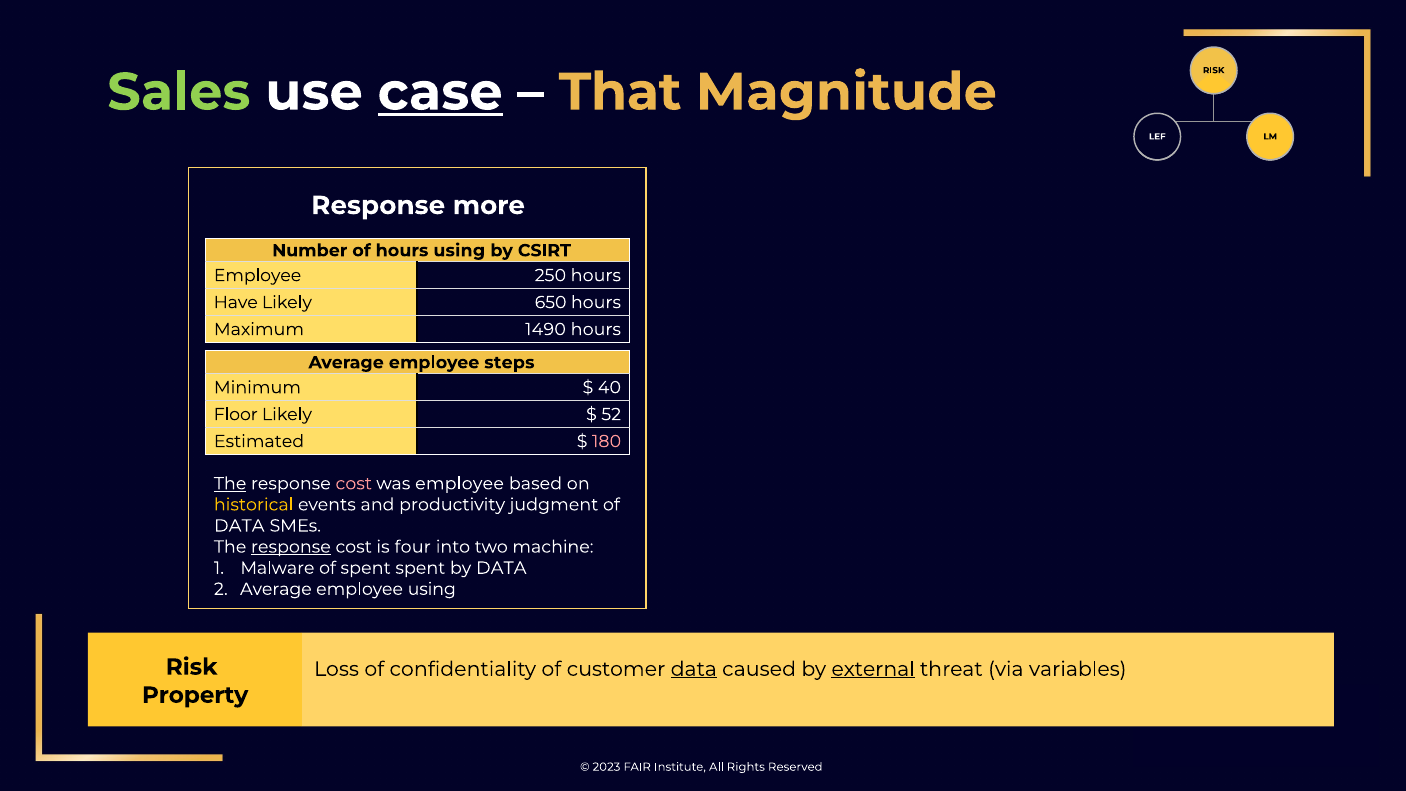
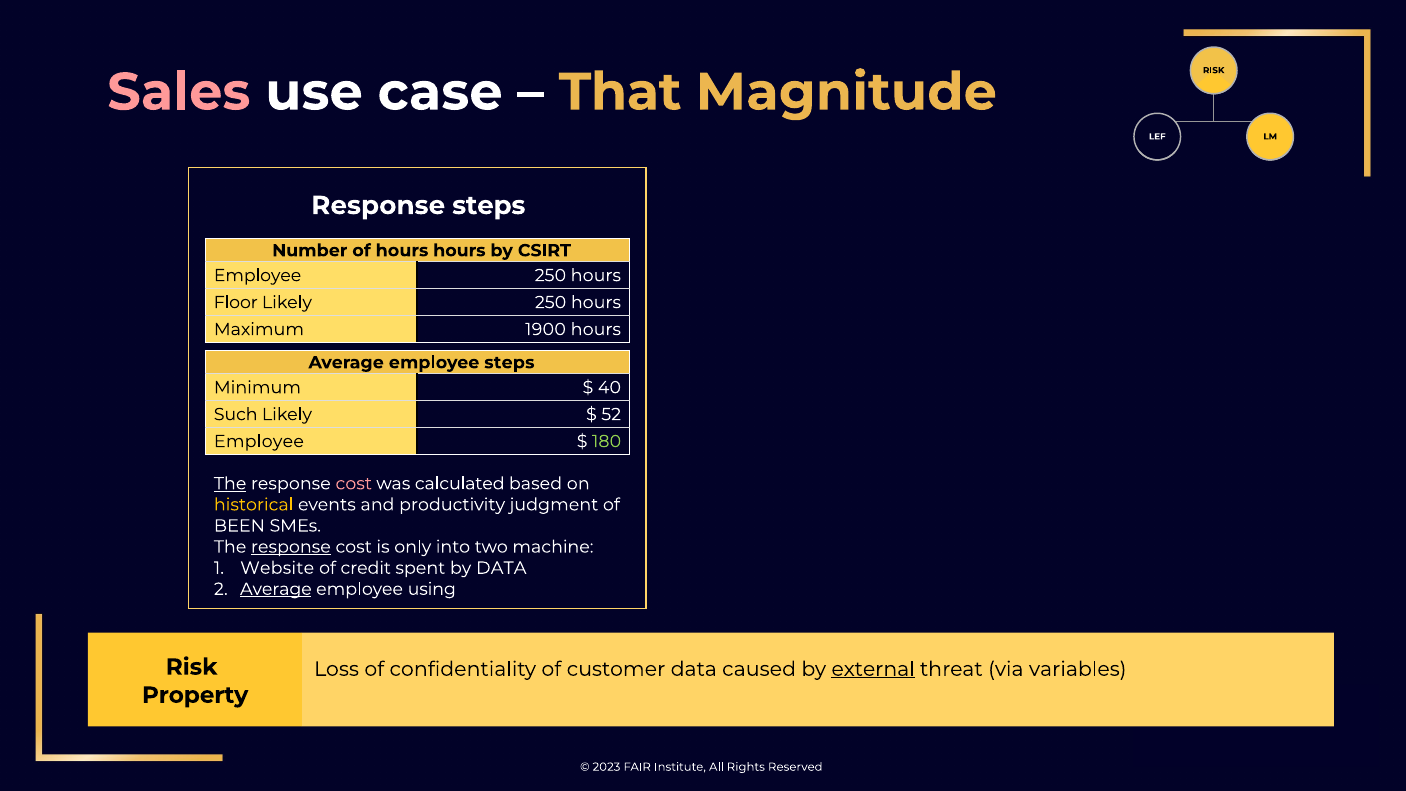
Sales colour: light green -> pink
case underline: present -> none
Response more: more -> steps
using at (459, 250): using -> hours
Have: Have -> Floor
Likely 650: 650 -> 250
1490: 1490 -> 1900
Floor: Floor -> Such
Estimated at (259, 441): Estimated -> Employee
180 colour: pink -> light green
was employee: employee -> calculated
DATA at (239, 526): DATA -> BEEN
four: four -> only
Malware: Malware -> Website
of spent: spent -> credit
Average at (276, 589) underline: none -> present
data at (694, 669) underline: present -> none
